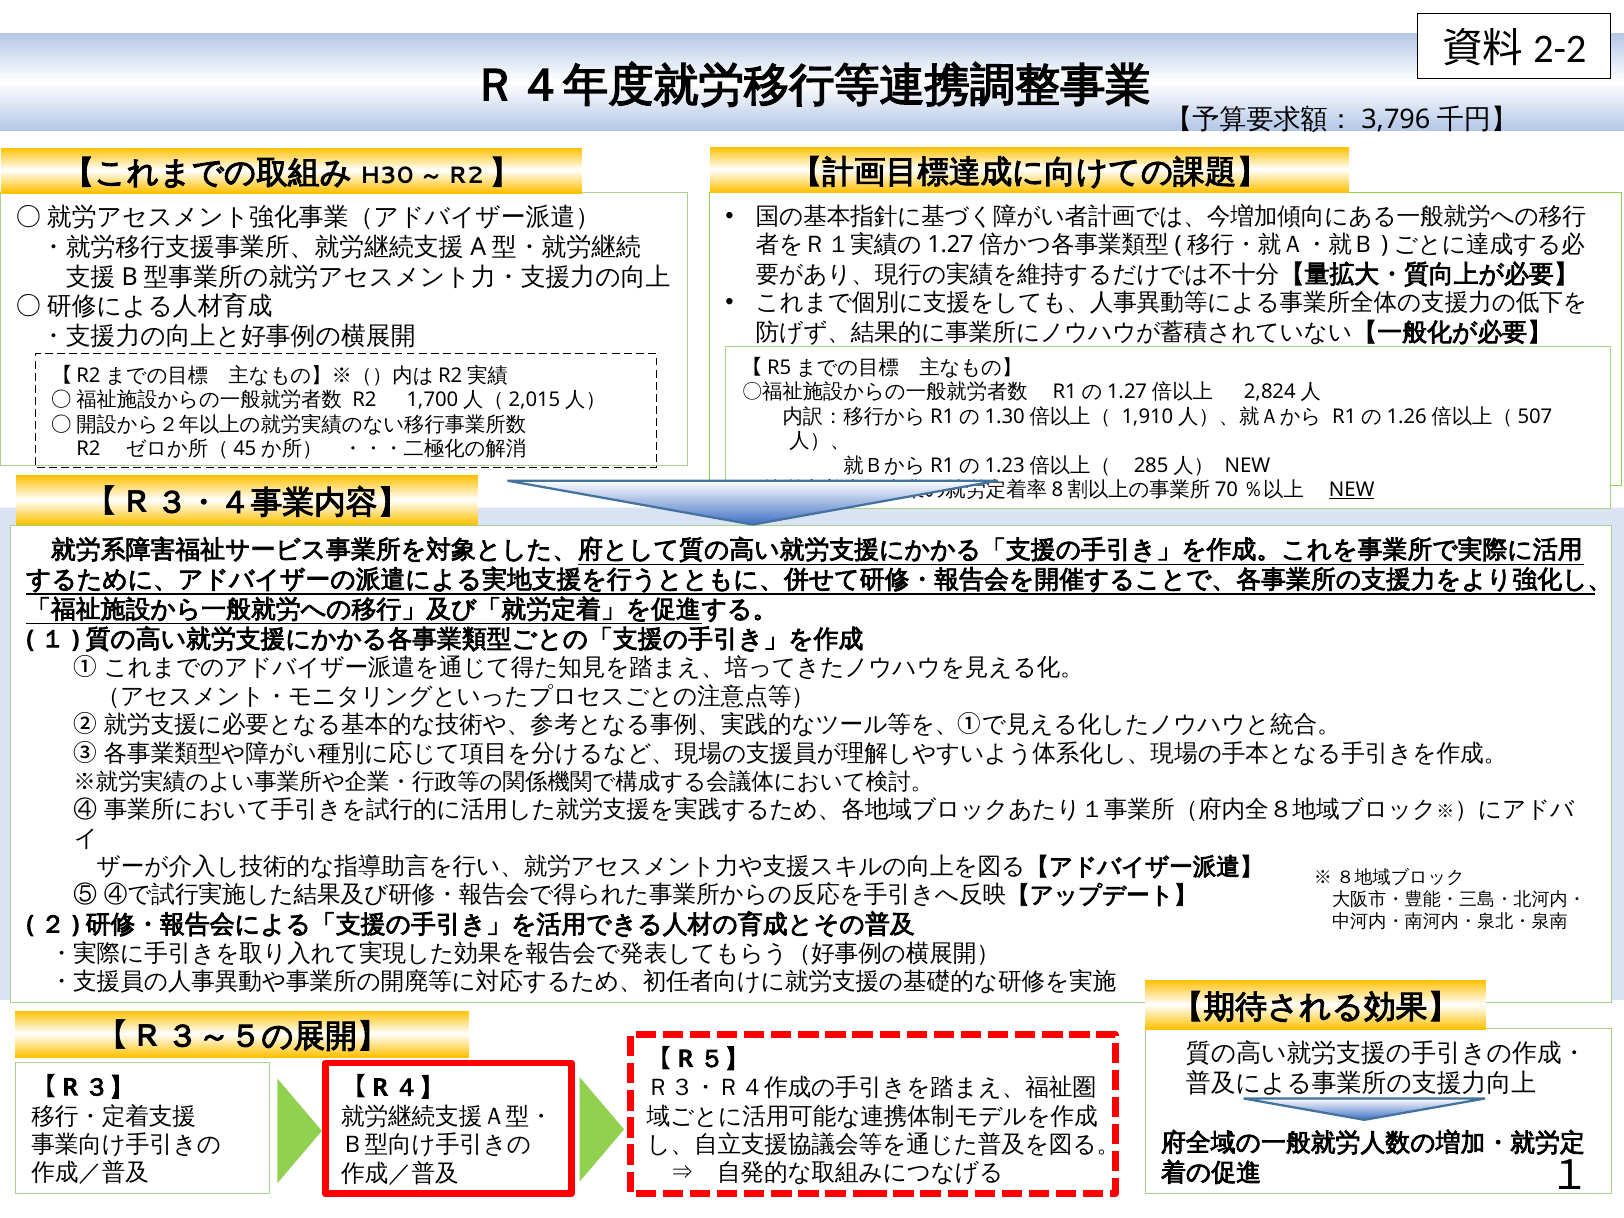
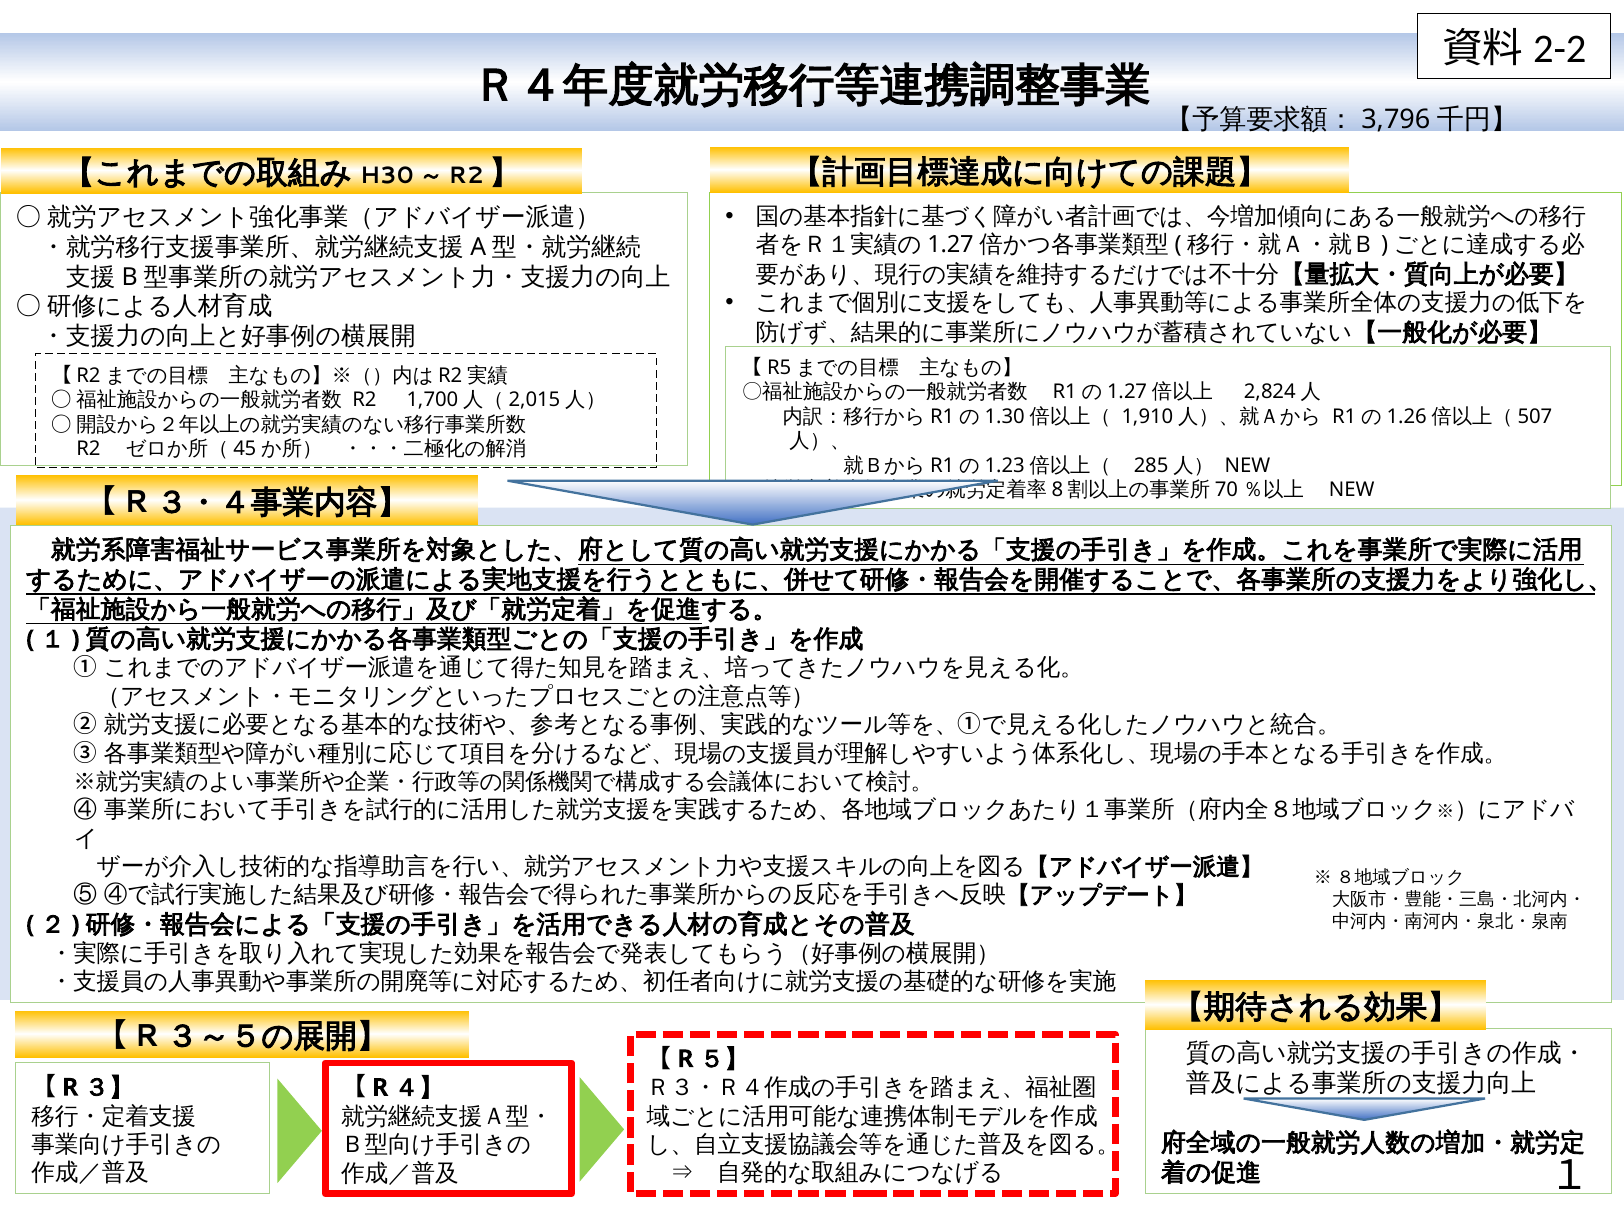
NEW at (1352, 490) underline: present -> none
